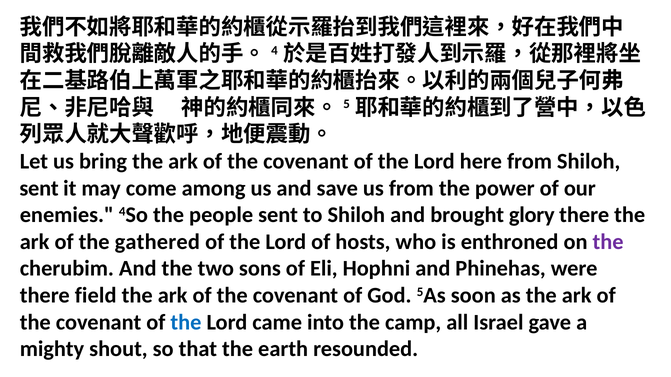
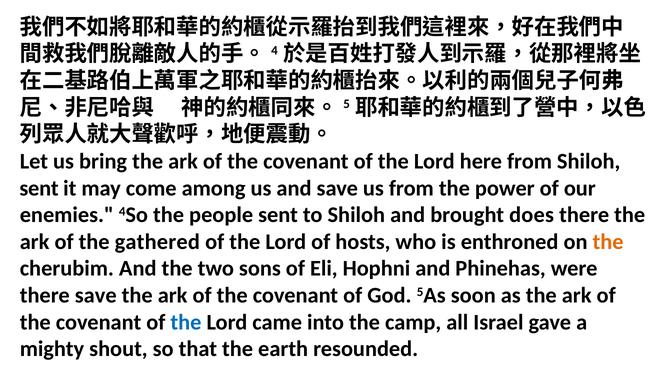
glory: glory -> does
the at (608, 242) colour: purple -> orange
there field: field -> save
